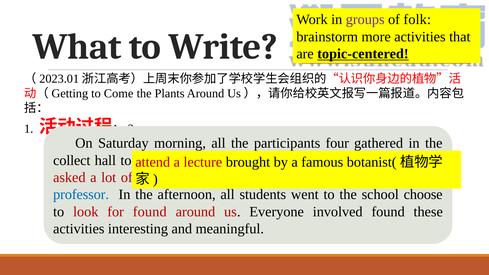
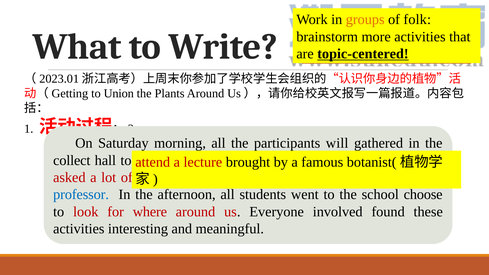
groups colour: purple -> orange
Come: Come -> Union
four: four -> will
for found: found -> where
